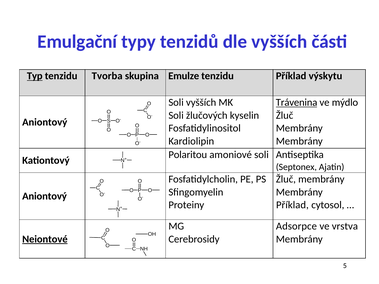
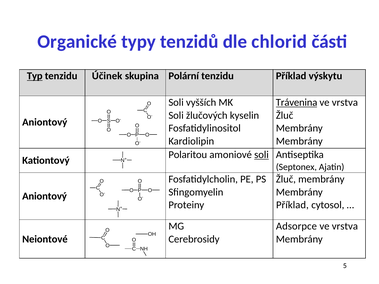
Emulgační: Emulgační -> Organické
dle vyšších: vyšších -> chlorid
Tvorba: Tvorba -> Účinek
Emulze: Emulze -> Polární
mýdlo at (345, 103): mýdlo -> vrstva
soli at (261, 155) underline: none -> present
Neiontové underline: present -> none
